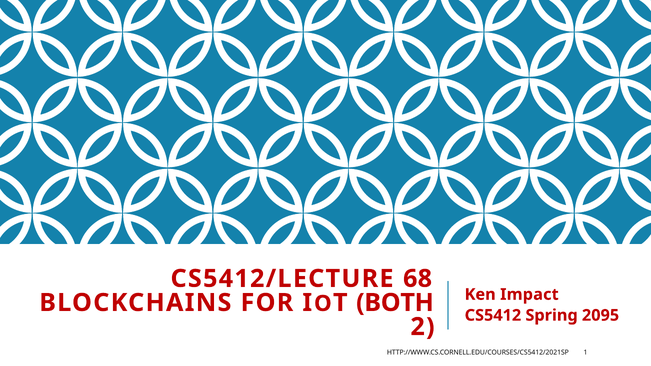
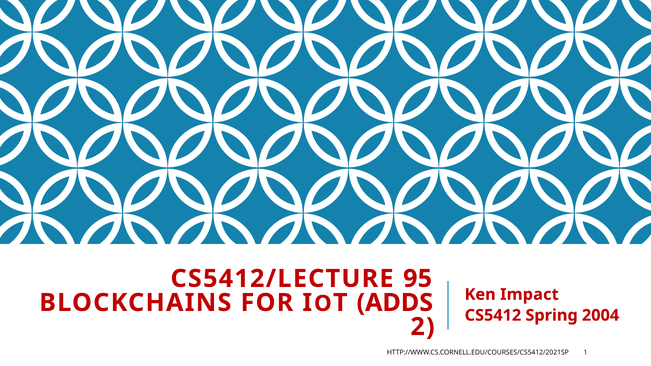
68: 68 -> 95
BOTH: BOTH -> ADDS
2095: 2095 -> 2004
